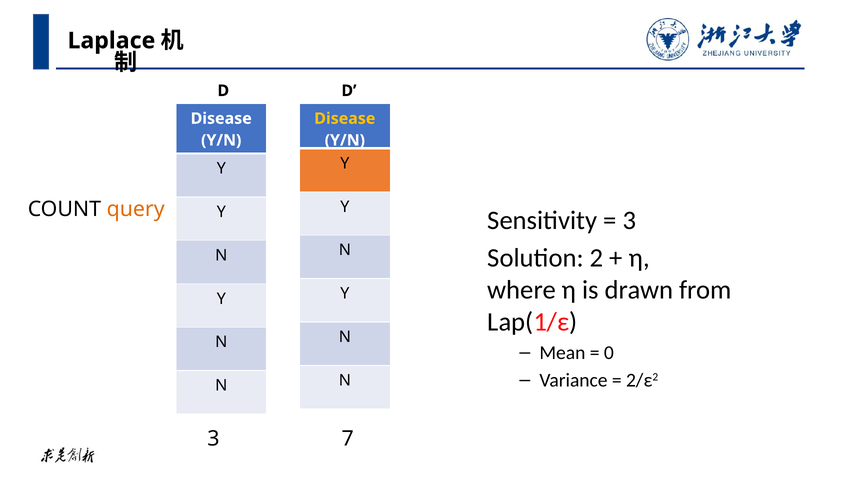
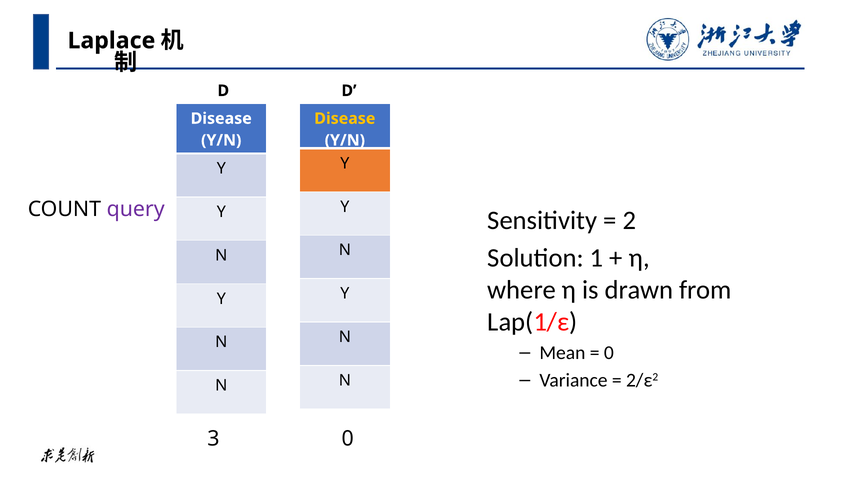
query colour: orange -> purple
3 at (629, 220): 3 -> 2
2: 2 -> 1
3 7: 7 -> 0
